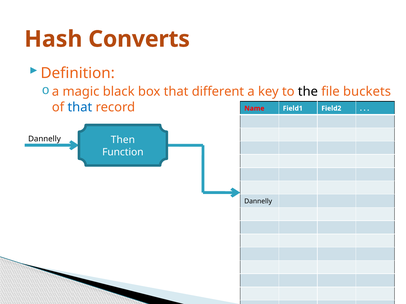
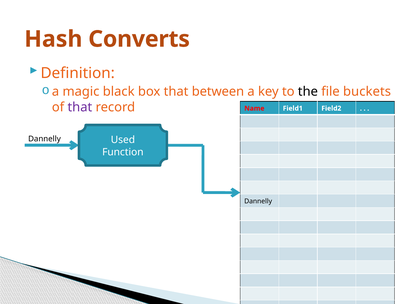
different: different -> between
that at (80, 107) colour: blue -> purple
Then: Then -> Used
